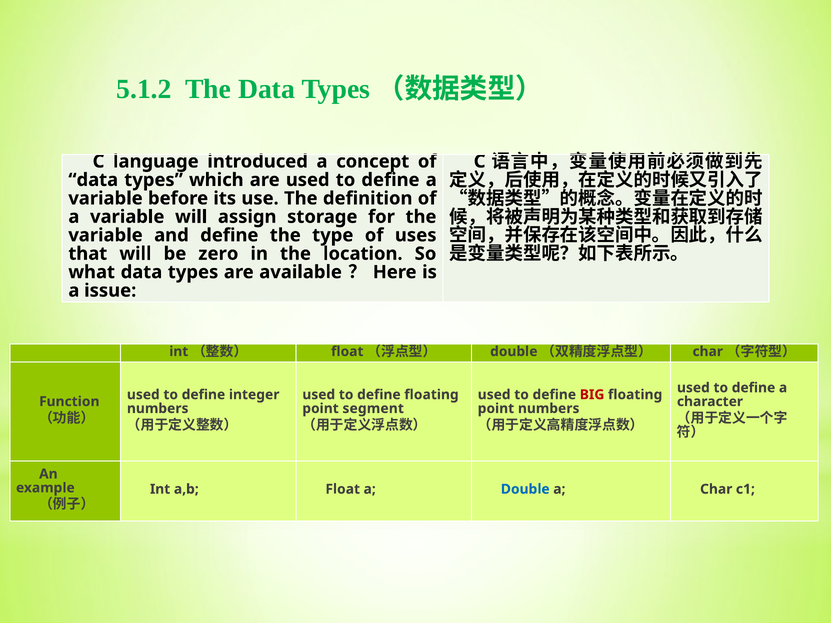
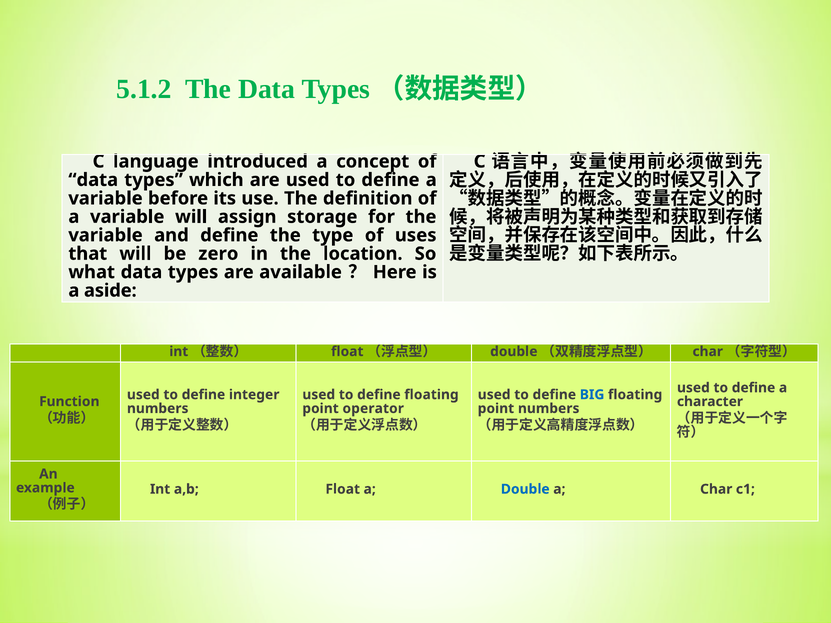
issue: issue -> aside
BIG colour: red -> blue
segment: segment -> operator
